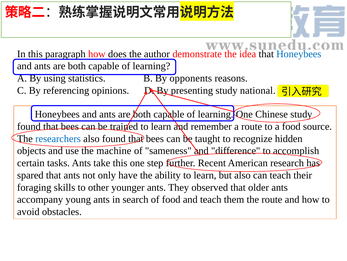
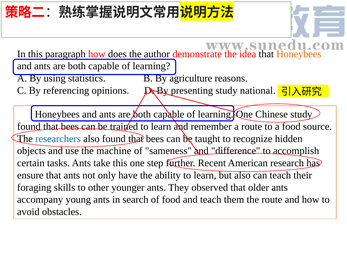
Honeybees at (299, 54) colour: blue -> orange
opponents: opponents -> agriculture
spared: spared -> ensure
